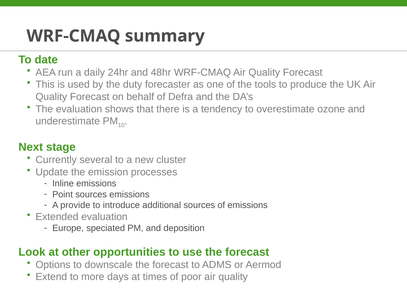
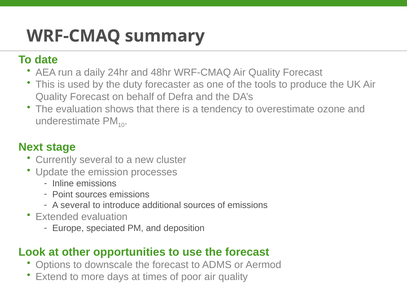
A provide: provide -> several
